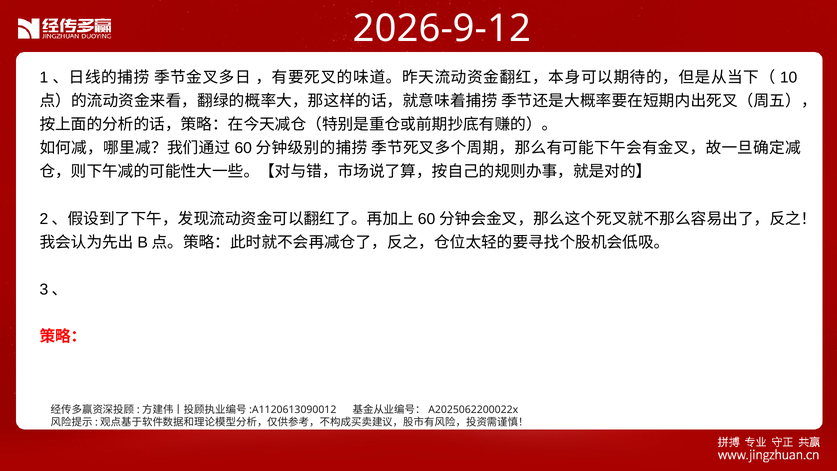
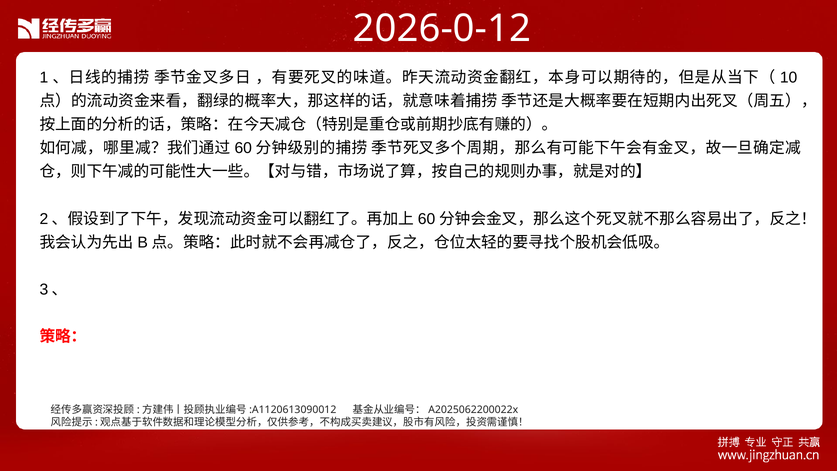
2026-9-12: 2026-9-12 -> 2026-0-12
